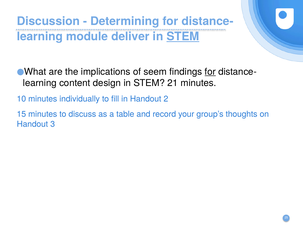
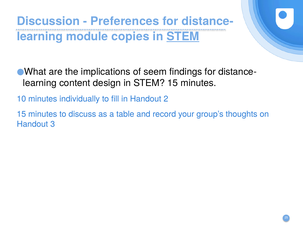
Determining: Determining -> Preferences
deliver: deliver -> copies
for at (210, 72) underline: present -> none
STEM 21: 21 -> 15
